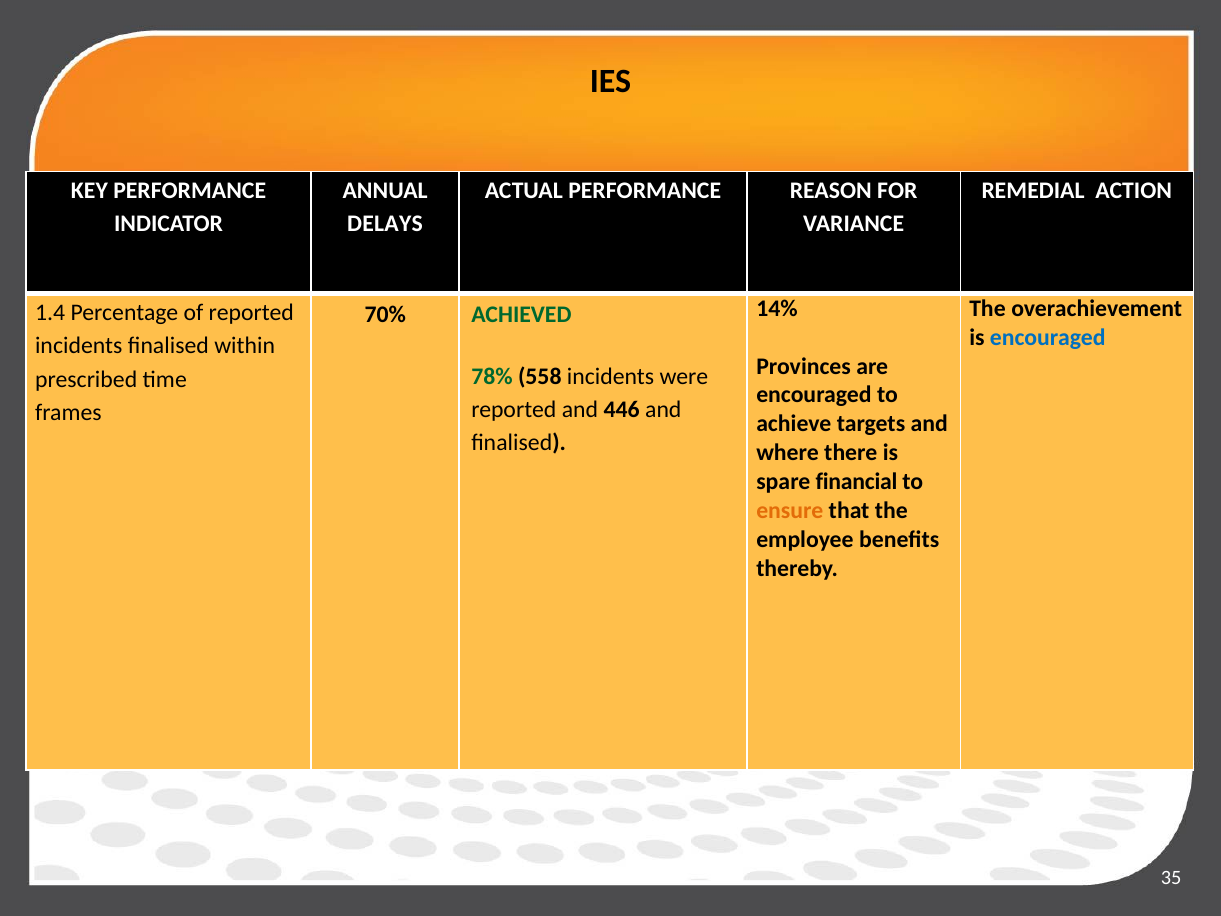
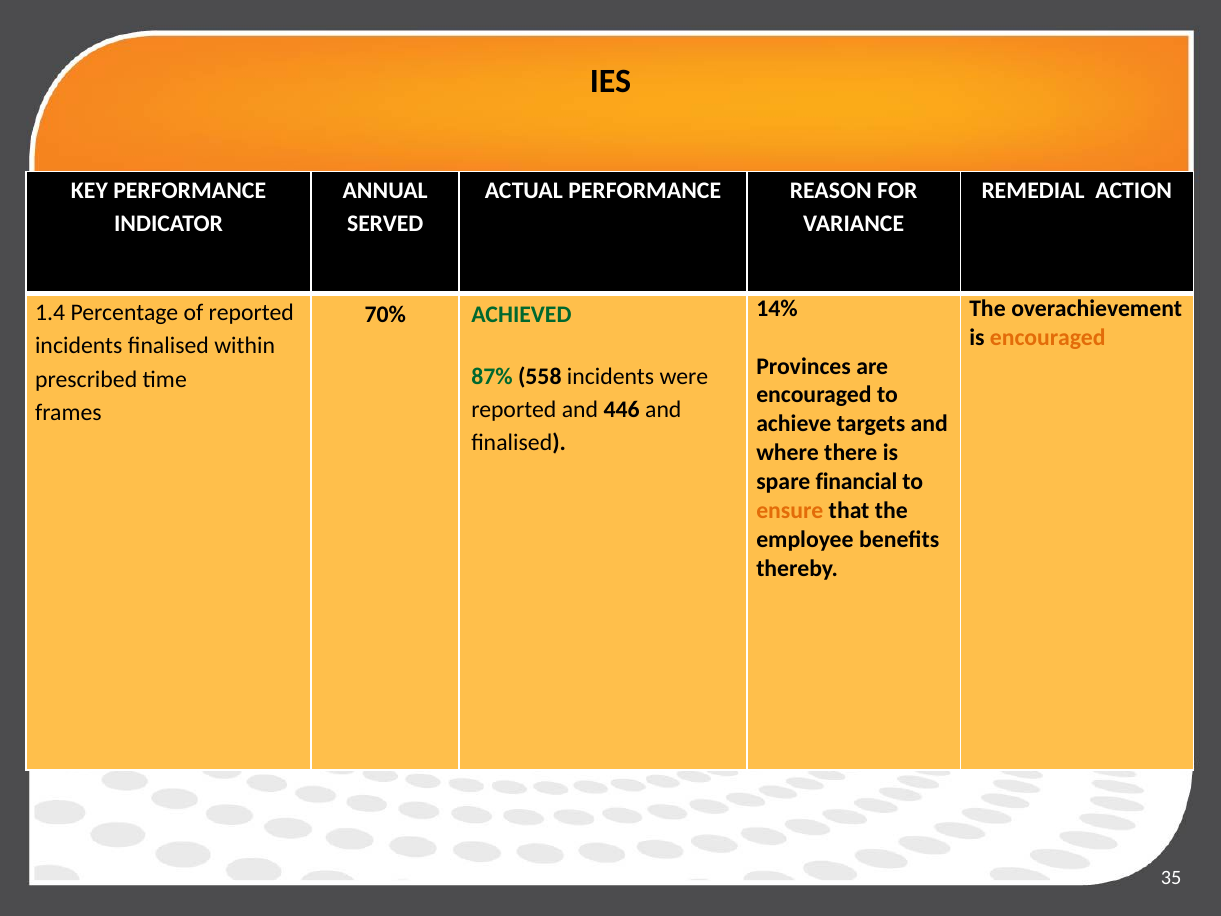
DELAYS: DELAYS -> SERVED
encouraged at (1048, 337) colour: blue -> orange
78%: 78% -> 87%
